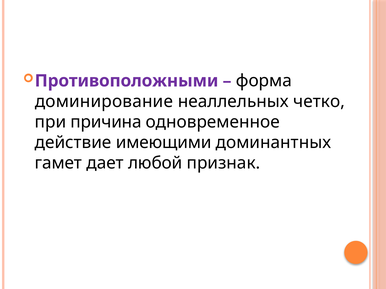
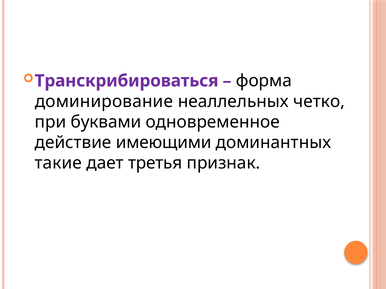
Противоположными: Противоположными -> Транскрибироваться
причина: причина -> буквами
гамет: гамет -> такие
любой: любой -> третья
